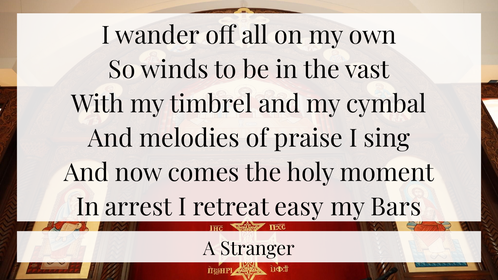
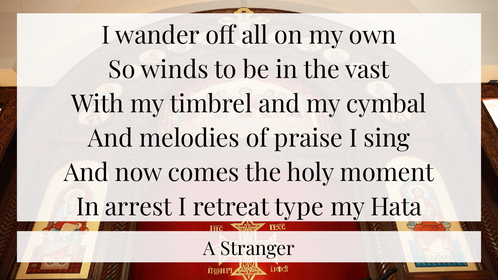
easy: easy -> type
Bars: Bars -> Hata
